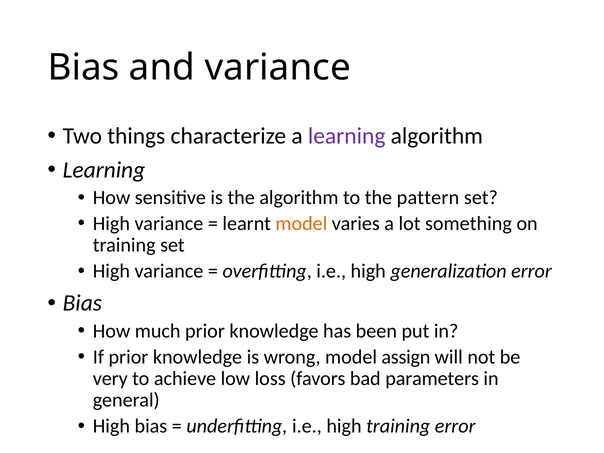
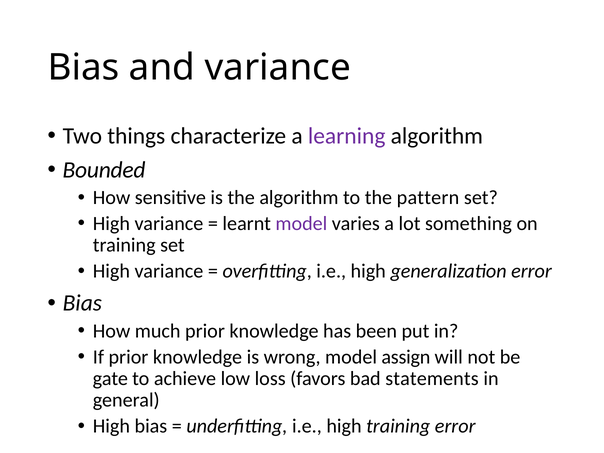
Learning at (104, 170): Learning -> Bounded
model at (301, 224) colour: orange -> purple
very: very -> gate
parameters: parameters -> statements
